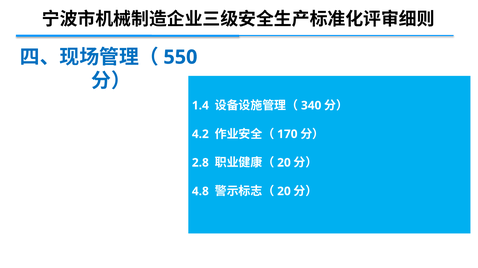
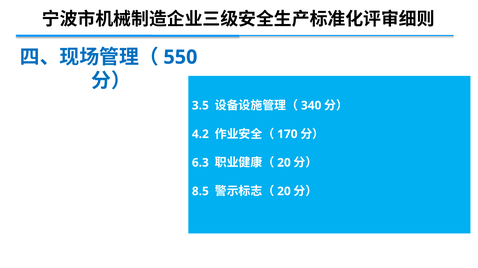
1.4: 1.4 -> 3.5
2.8: 2.8 -> 6.3
4.8: 4.8 -> 8.5
